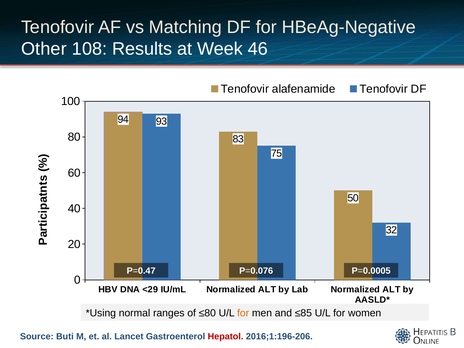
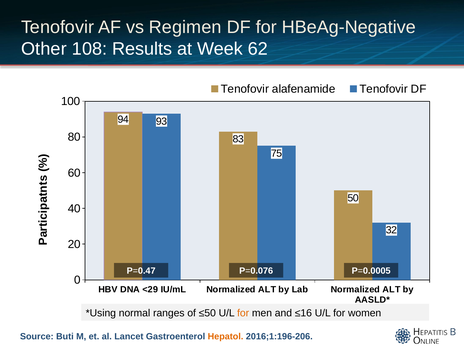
Matching: Matching -> Regimen
46: 46 -> 62
≤80: ≤80 -> ≤50
≤85: ≤85 -> ≤16
Hepatol colour: red -> orange
